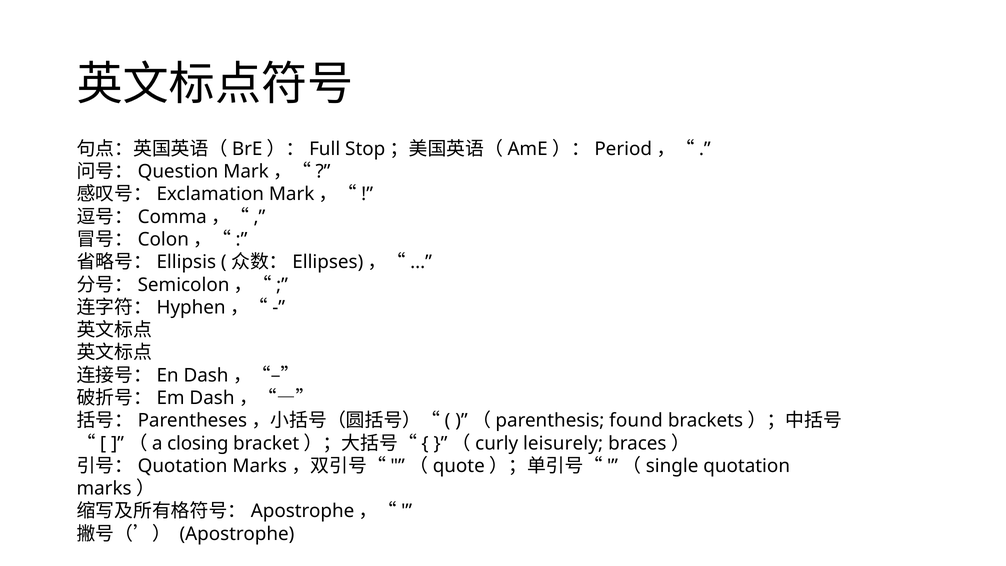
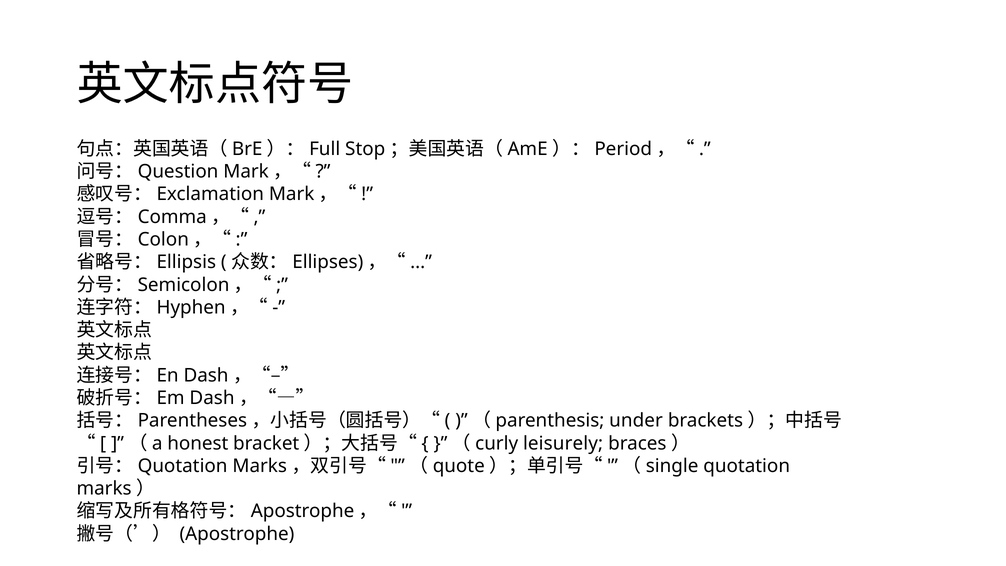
found: found -> under
closing: closing -> honest
